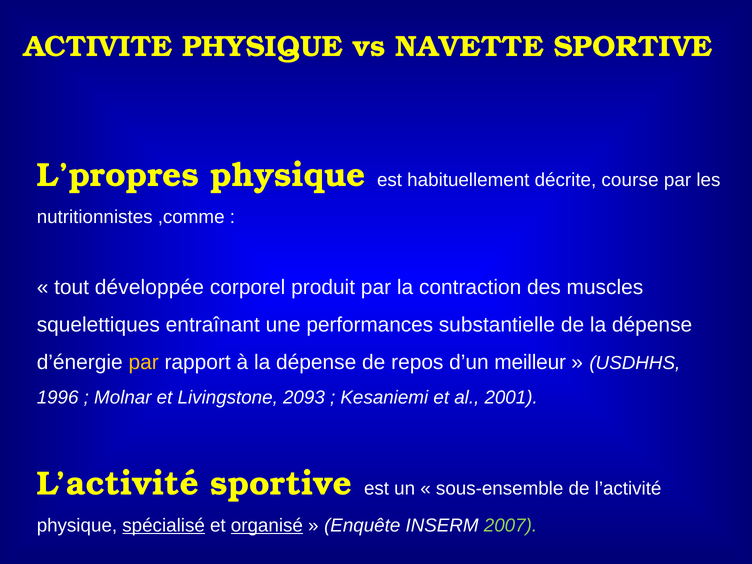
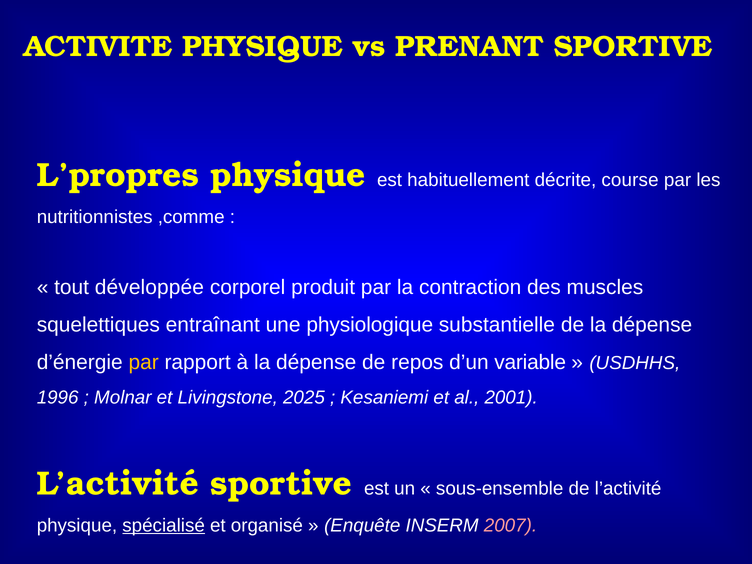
NAVETTE: NAVETTE -> PRENANT
performances: performances -> physiologique
meilleur: meilleur -> variable
2093: 2093 -> 2025
organisé underline: present -> none
2007 colour: light green -> pink
